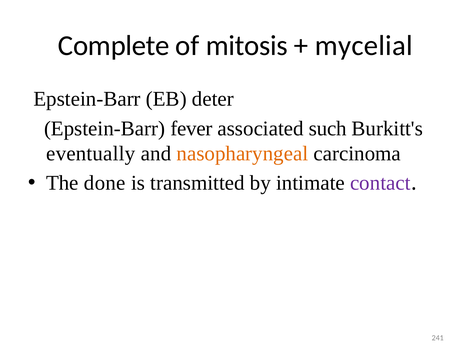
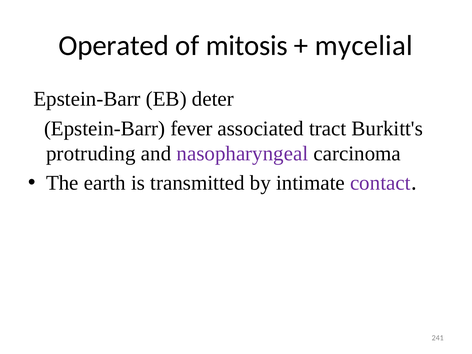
Complete: Complete -> Operated
such: such -> tract
eventually: eventually -> protruding
nasopharyngeal colour: orange -> purple
done: done -> earth
